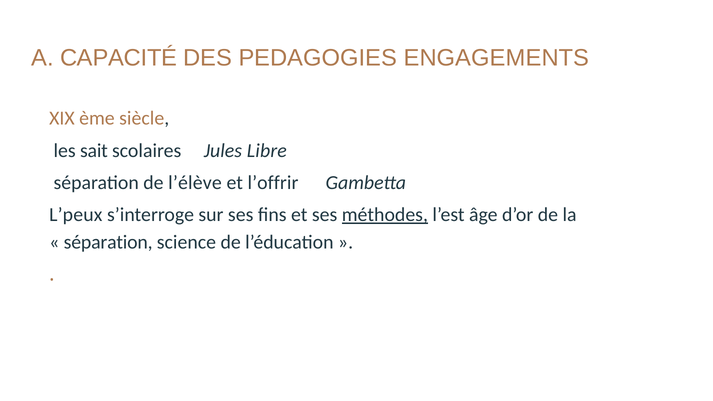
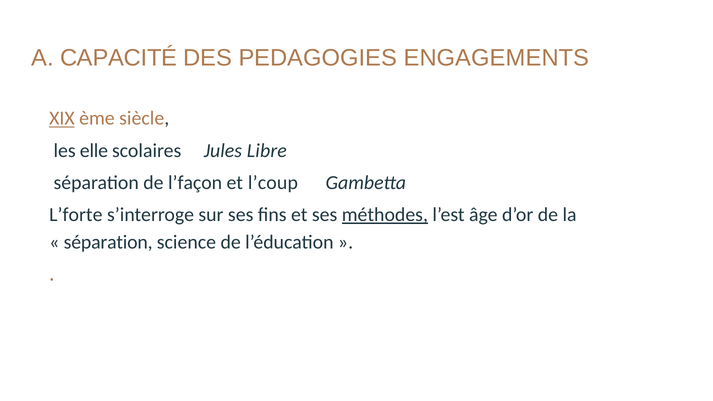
XIX underline: none -> present
sait: sait -> elle
l’élève: l’élève -> l’façon
l’offrir: l’offrir -> l’coup
L’peux: L’peux -> L’forte
